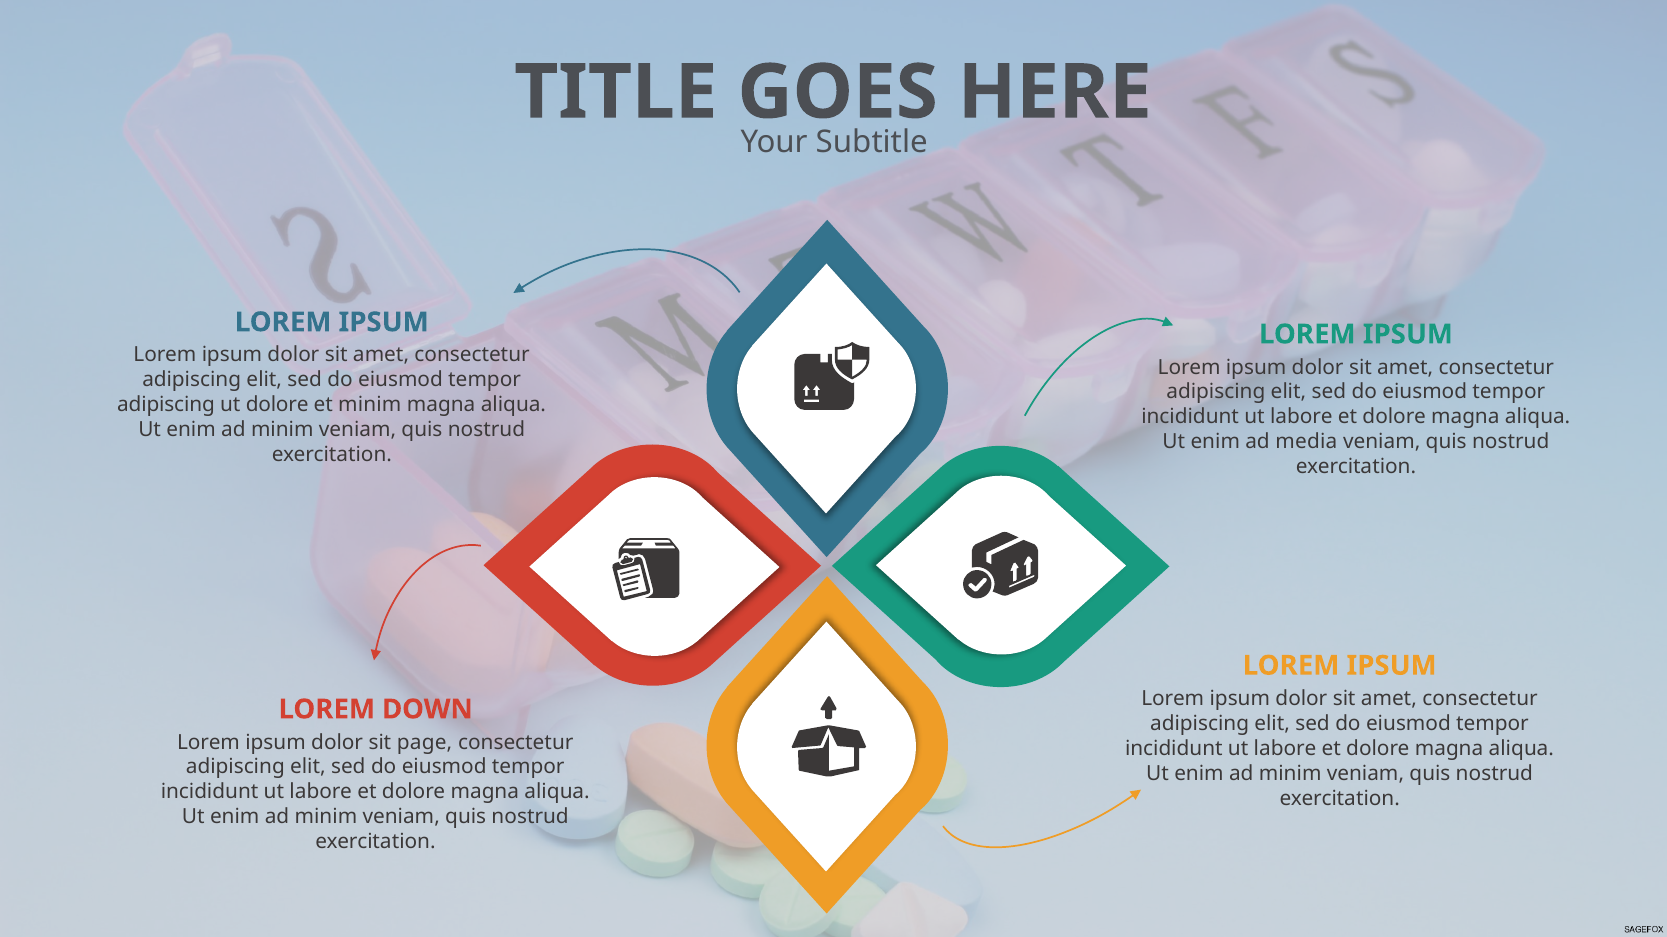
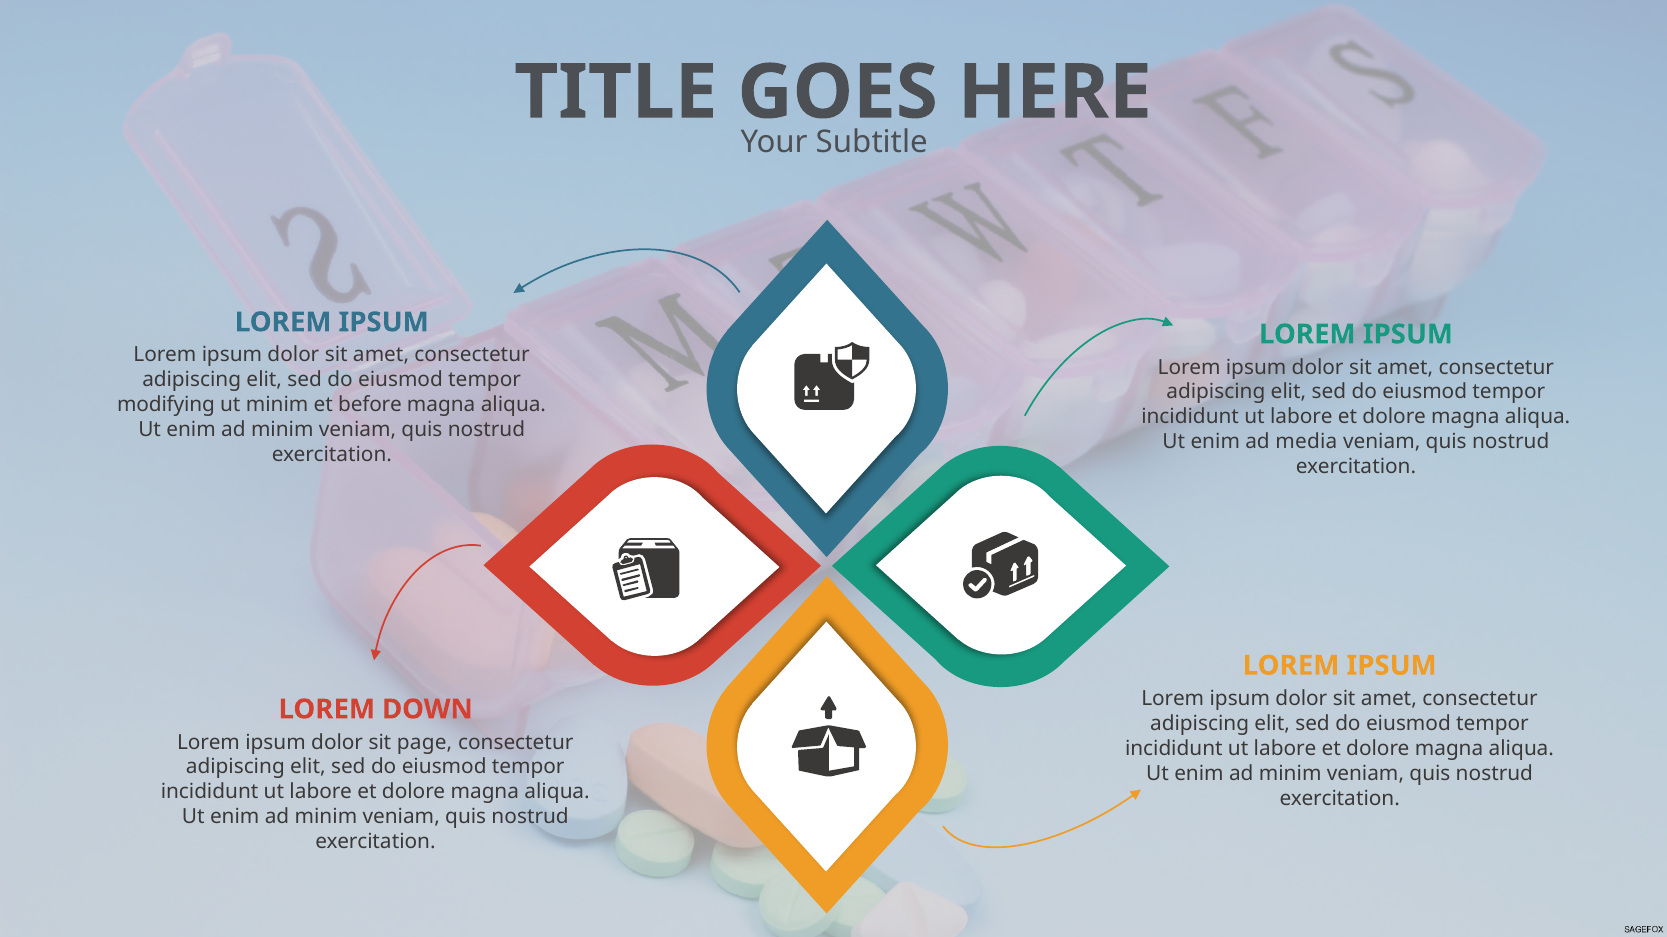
adipiscing at (166, 405): adipiscing -> modifying
ut dolore: dolore -> minim
et minim: minim -> before
